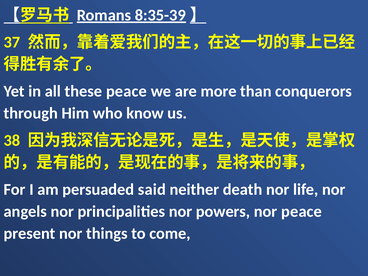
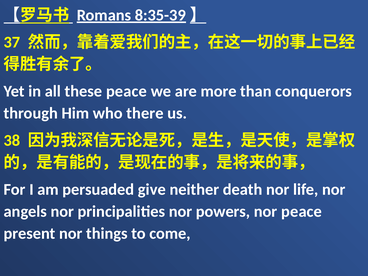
know: know -> there
said: said -> give
